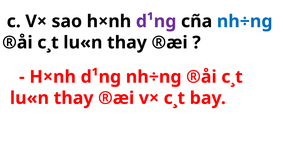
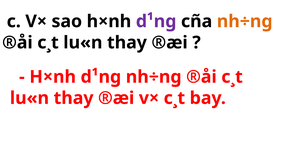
nh÷ng at (245, 21) colour: blue -> orange
